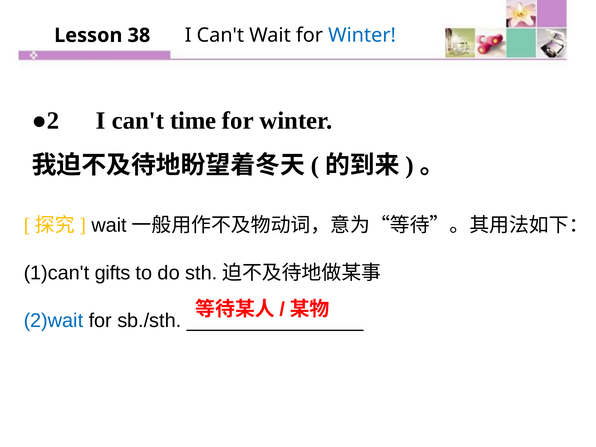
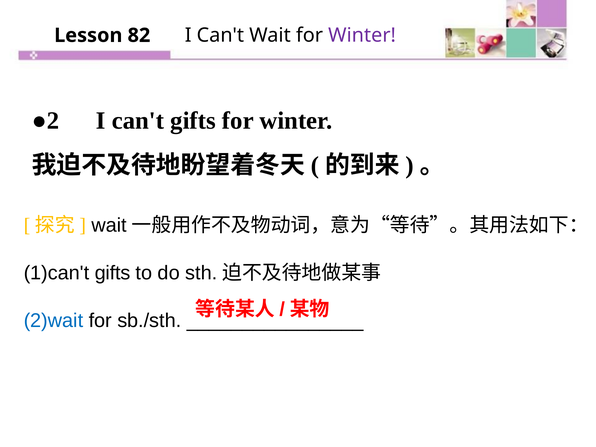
38: 38 -> 82
Winter at (362, 35) colour: blue -> purple
can't time: time -> gifts
